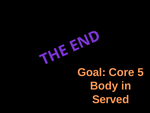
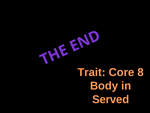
Goal: Goal -> Trait
5: 5 -> 8
